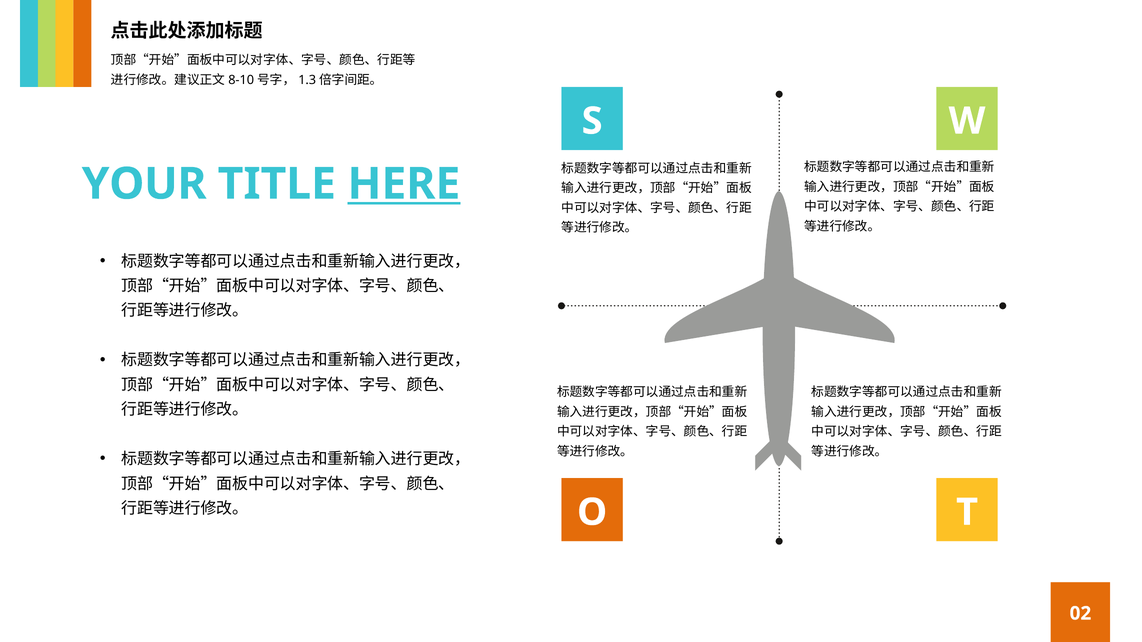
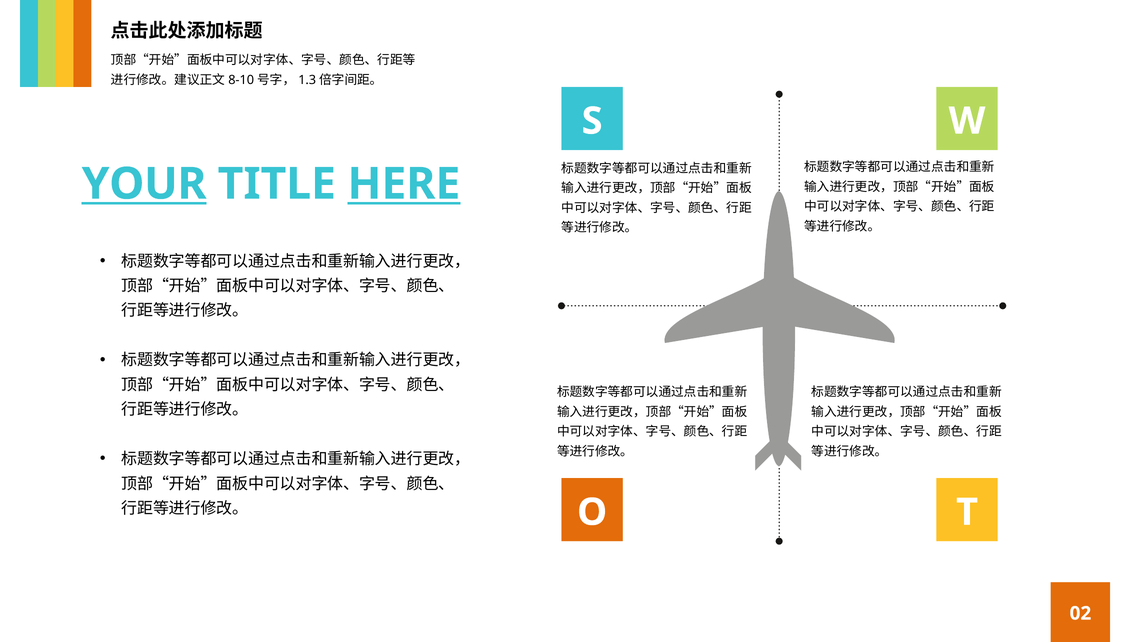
YOUR underline: none -> present
